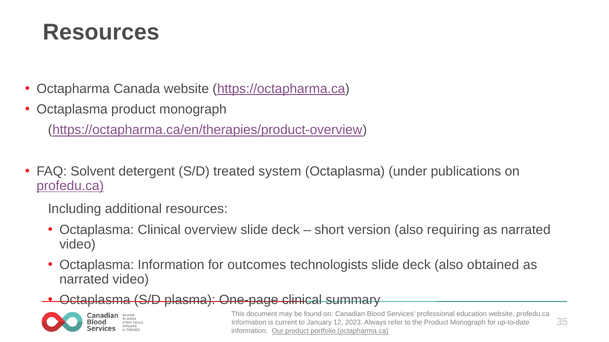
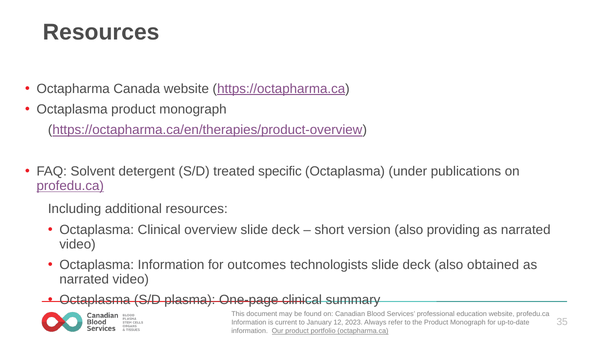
system: system -> specific
requiring: requiring -> providing
